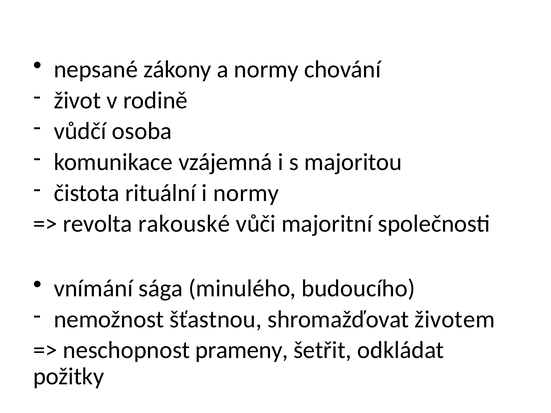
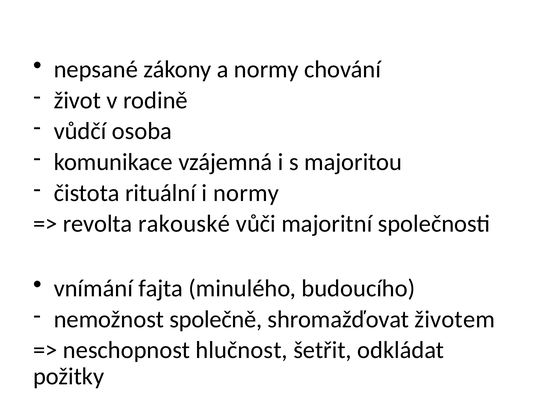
sága: sága -> fajta
šťastnou: šťastnou -> společně
prameny: prameny -> hlučnost
